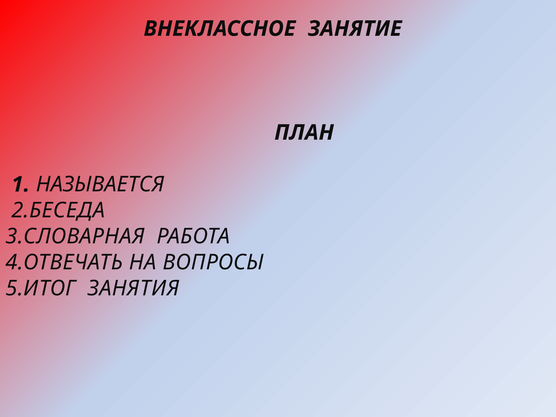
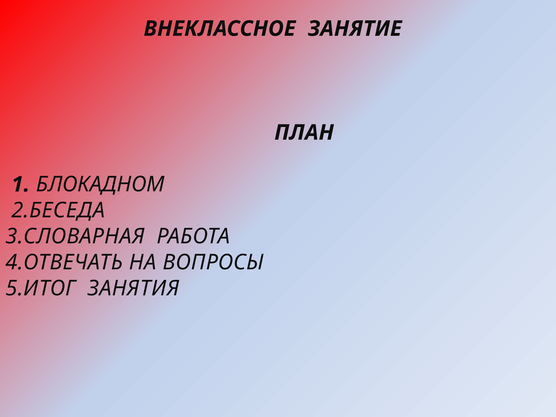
НАЗЫВАЕТСЯ: НАЗЫВАЕТСЯ -> БЛОКАДНОМ
